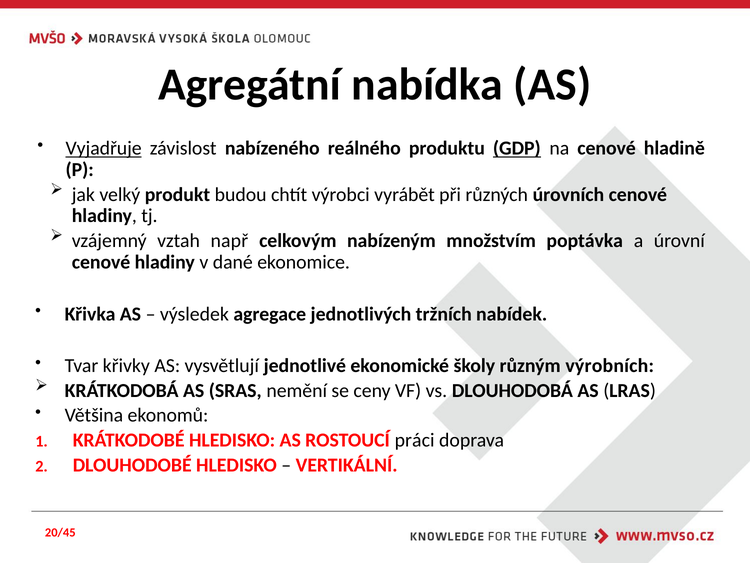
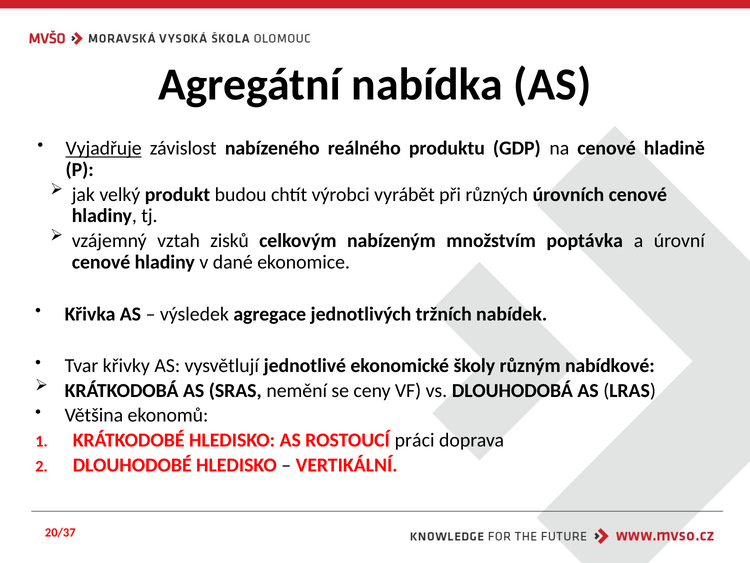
GDP underline: present -> none
např: např -> zisků
výrobních: výrobních -> nabídkové
20/45: 20/45 -> 20/37
